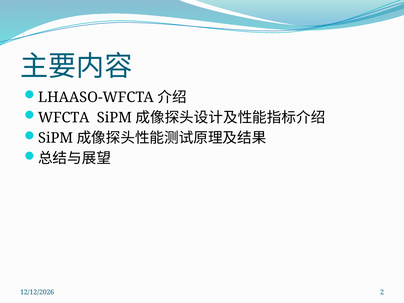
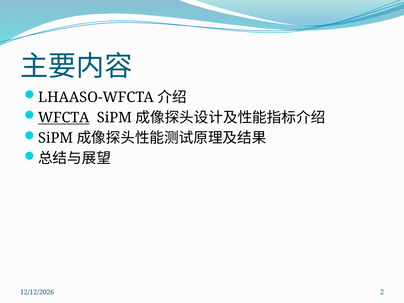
WFCTA underline: none -> present
